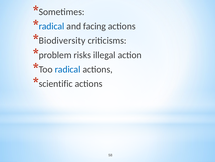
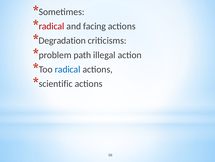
radical at (52, 26) colour: blue -> red
Biodiversity: Biodiversity -> Degradation
risks: risks -> path
